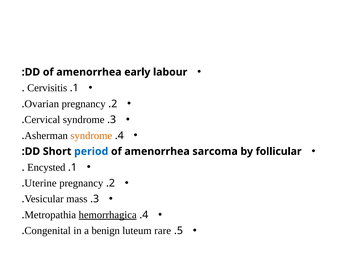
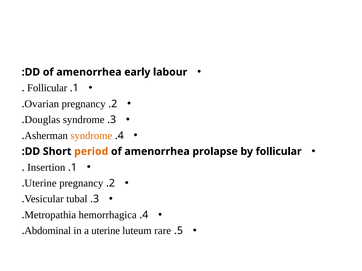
Cervisitis at (47, 88): Cervisitis -> Follicular
Cervical: Cervical -> Douglas
period colour: blue -> orange
sarcoma: sarcoma -> prolapse
Encysted: Encysted -> Insertion
mass: mass -> tubal
hemorrhagica underline: present -> none
Congenital: Congenital -> Abdominal
a benign: benign -> uterine
